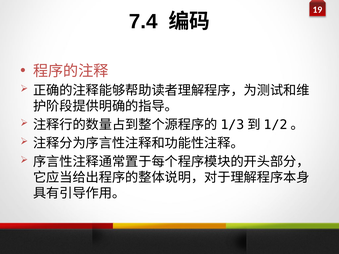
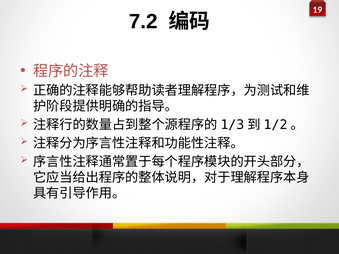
7.4: 7.4 -> 7.2
